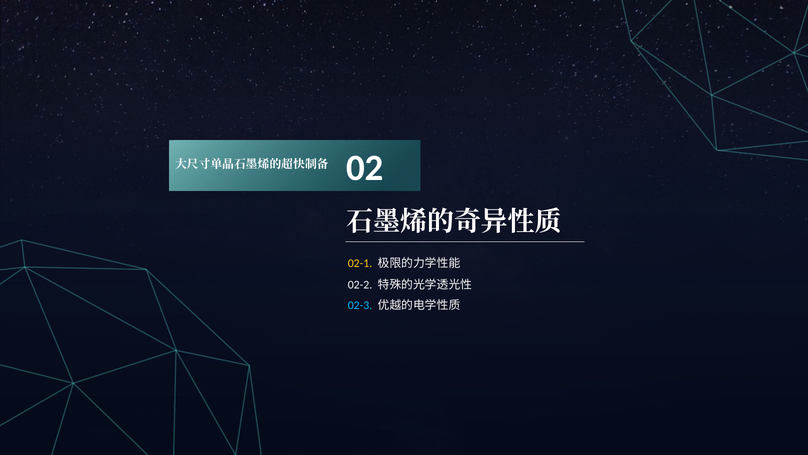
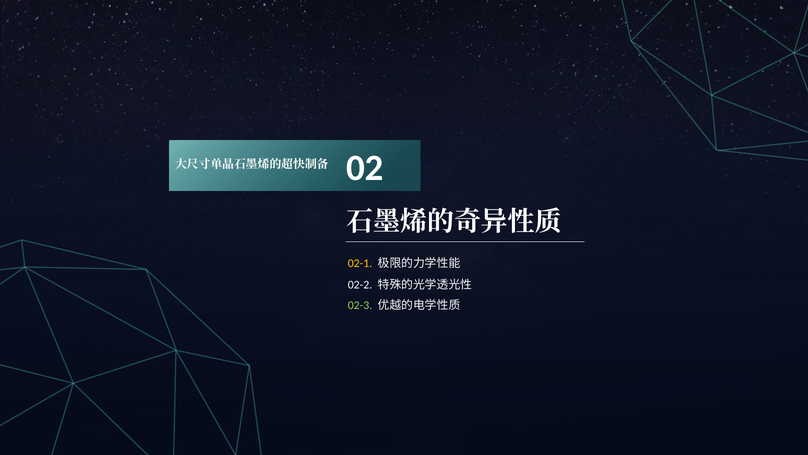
02-3 colour: light blue -> light green
